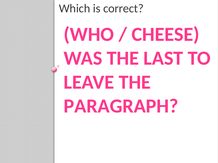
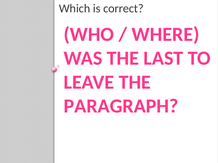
CHEESE: CHEESE -> WHERE
